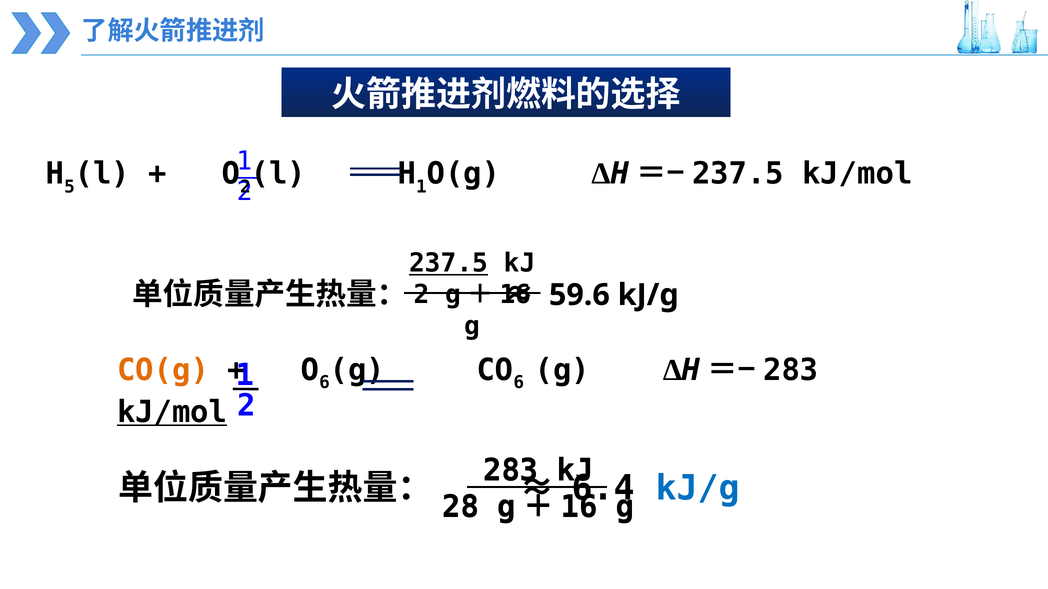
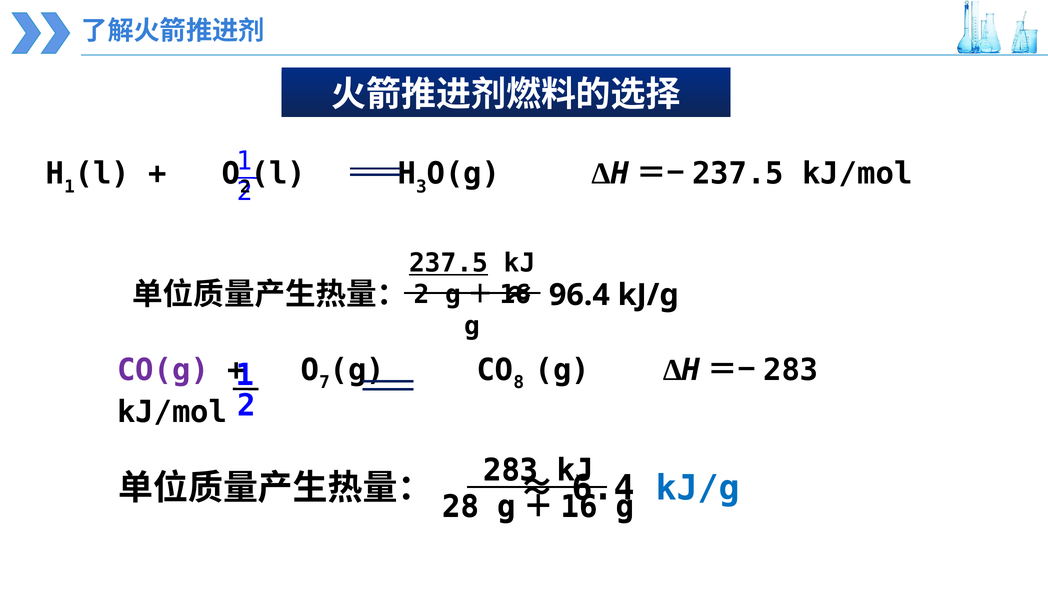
5 at (70, 187): 5 -> 1
1 at (421, 187): 1 -> 3
59.6: 59.6 -> 96.4
CO(g colour: orange -> purple
6 at (324, 383): 6 -> 7
6 at (519, 383): 6 -> 8
kJ/mol at (172, 412) underline: present -> none
